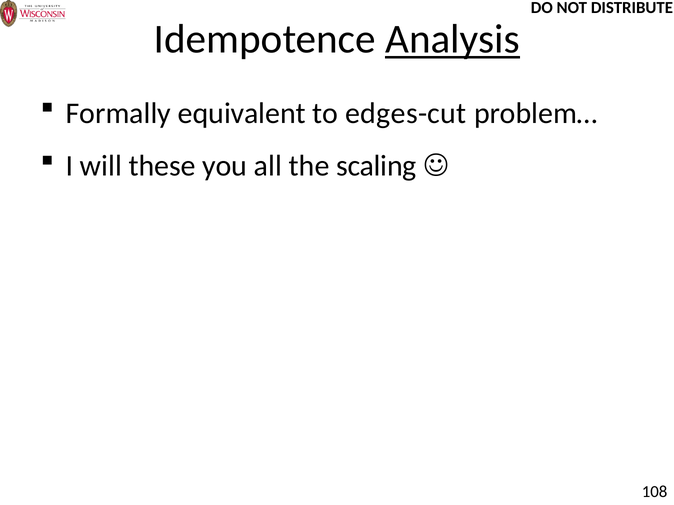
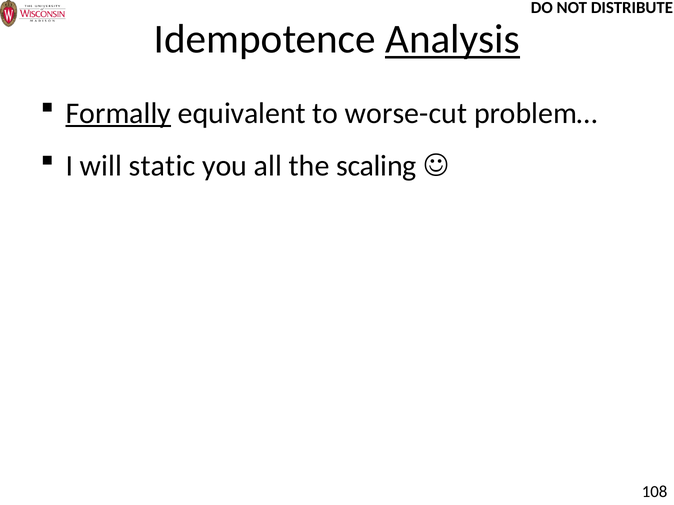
Formally underline: none -> present
edges-cut: edges-cut -> worse-cut
these: these -> static
